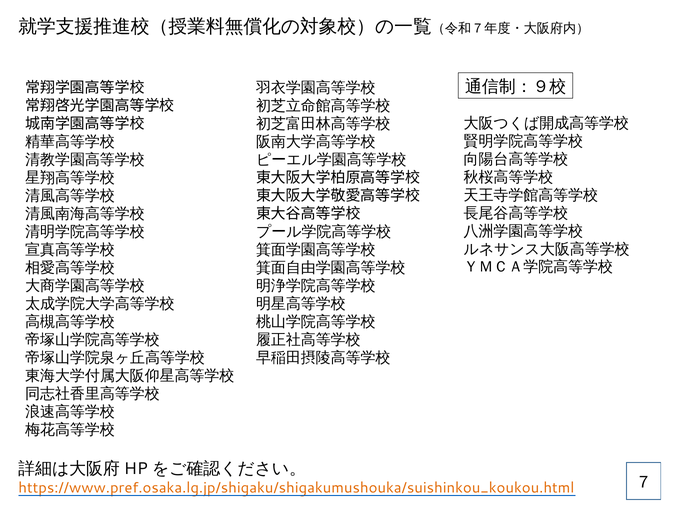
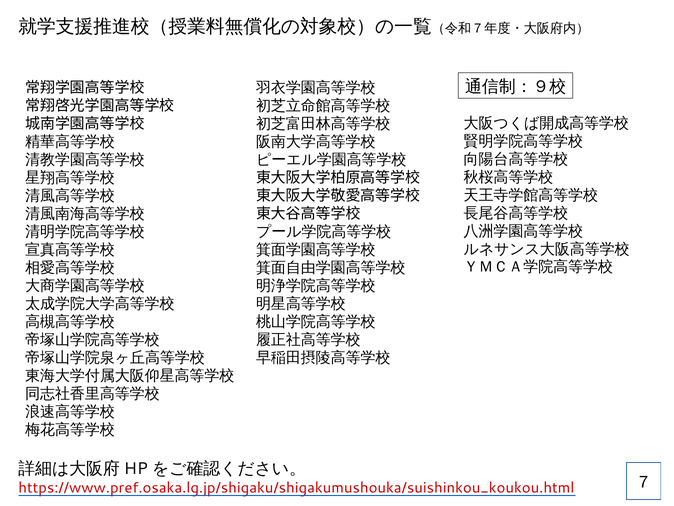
https://www.pref.osaka.lg.jp/shigaku/shigakumushouka/suishinkou_koukou.html colour: orange -> red
